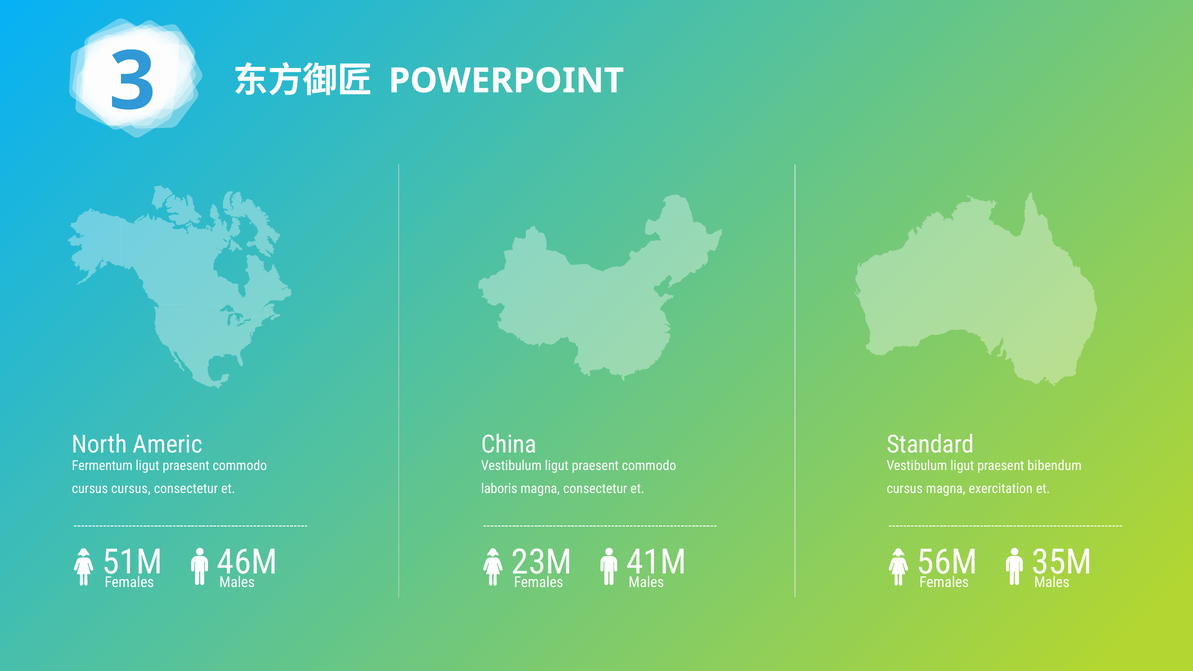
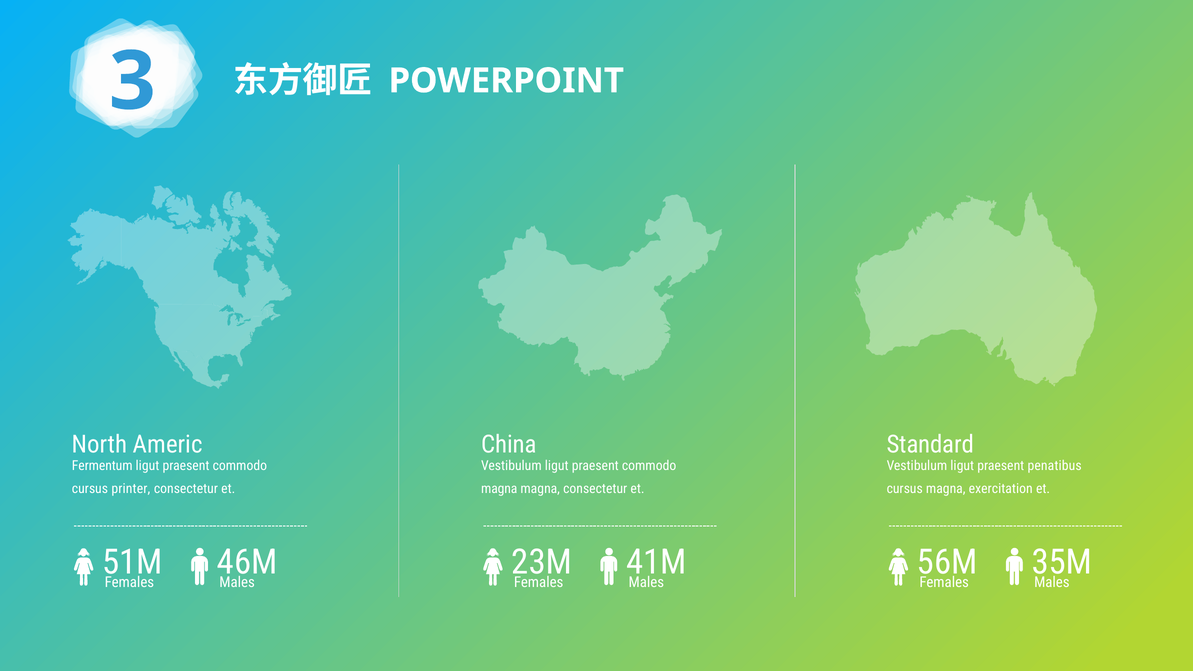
bibendum: bibendum -> penatibus
cursus cursus: cursus -> printer
laboris at (499, 489): laboris -> magna
